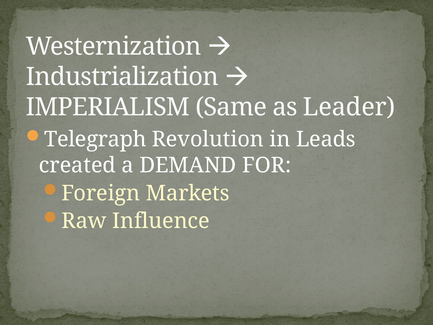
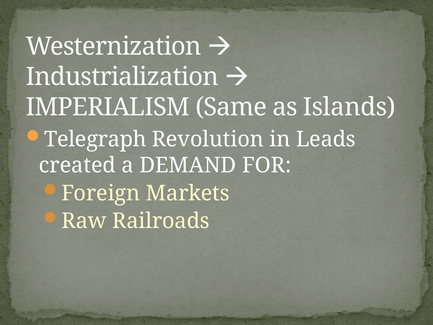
Leader: Leader -> Islands
Influence: Influence -> Railroads
